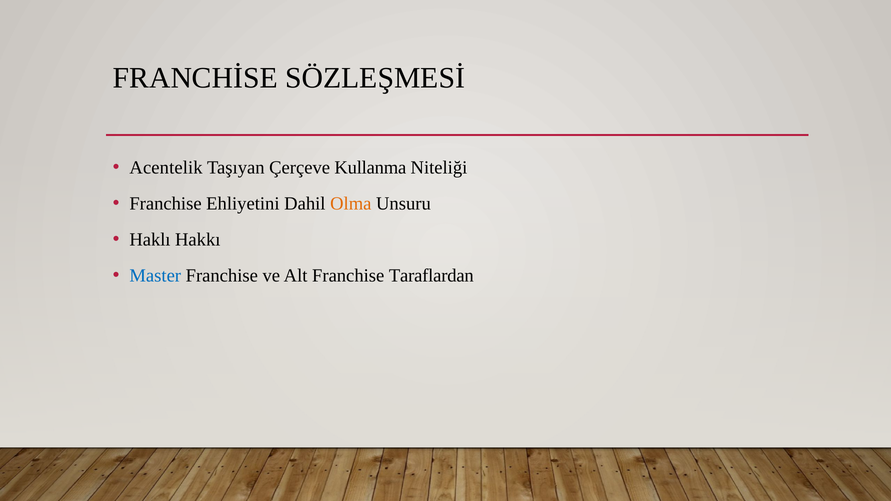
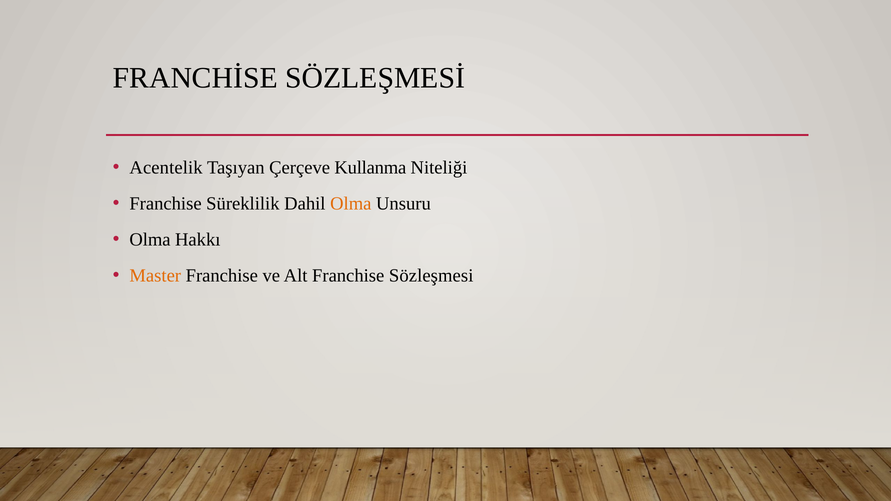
Ehliyetini: Ehliyetini -> Süreklilik
Haklı at (150, 240): Haklı -> Olma
Master colour: blue -> orange
Taraflardan: Taraflardan -> Sözleşmesi
